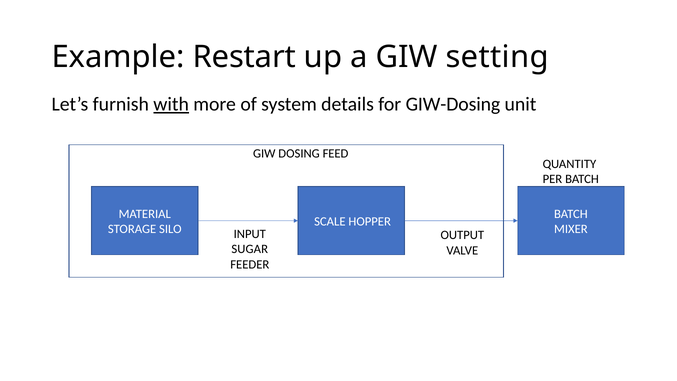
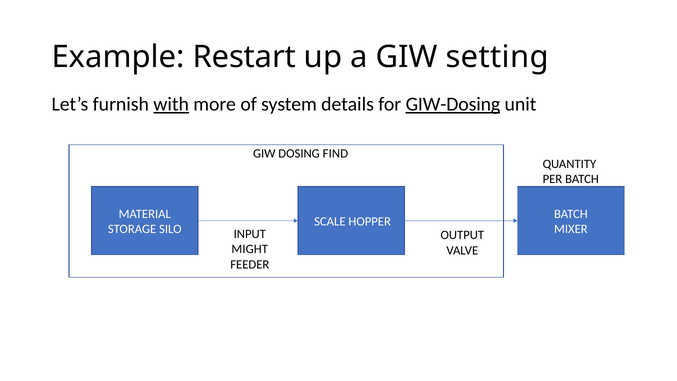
GIW-Dosing underline: none -> present
FEED: FEED -> FIND
SUGAR: SUGAR -> MIGHT
